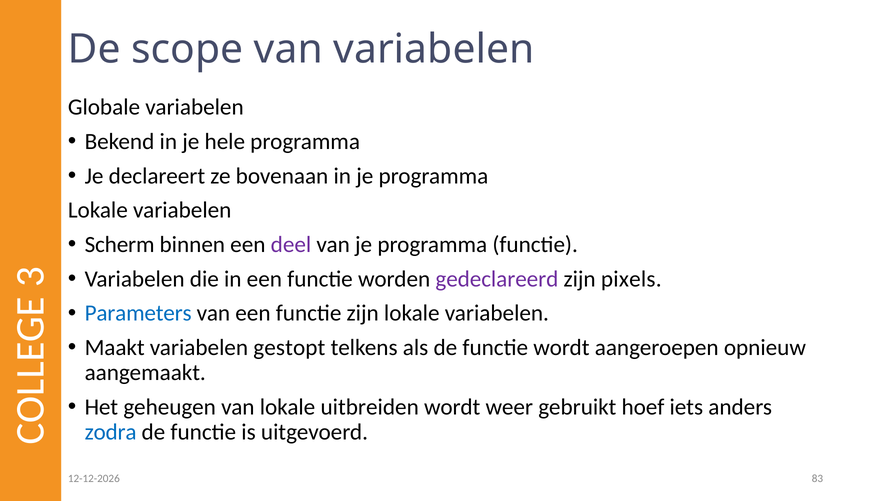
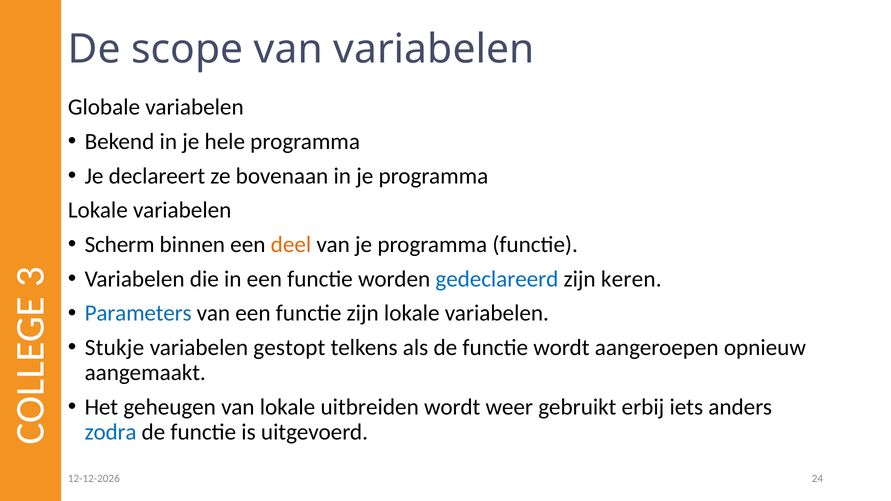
deel colour: purple -> orange
gedeclareerd colour: purple -> blue
pixels: pixels -> keren
Maakt: Maakt -> Stukje
hoef: hoef -> erbij
83: 83 -> 24
